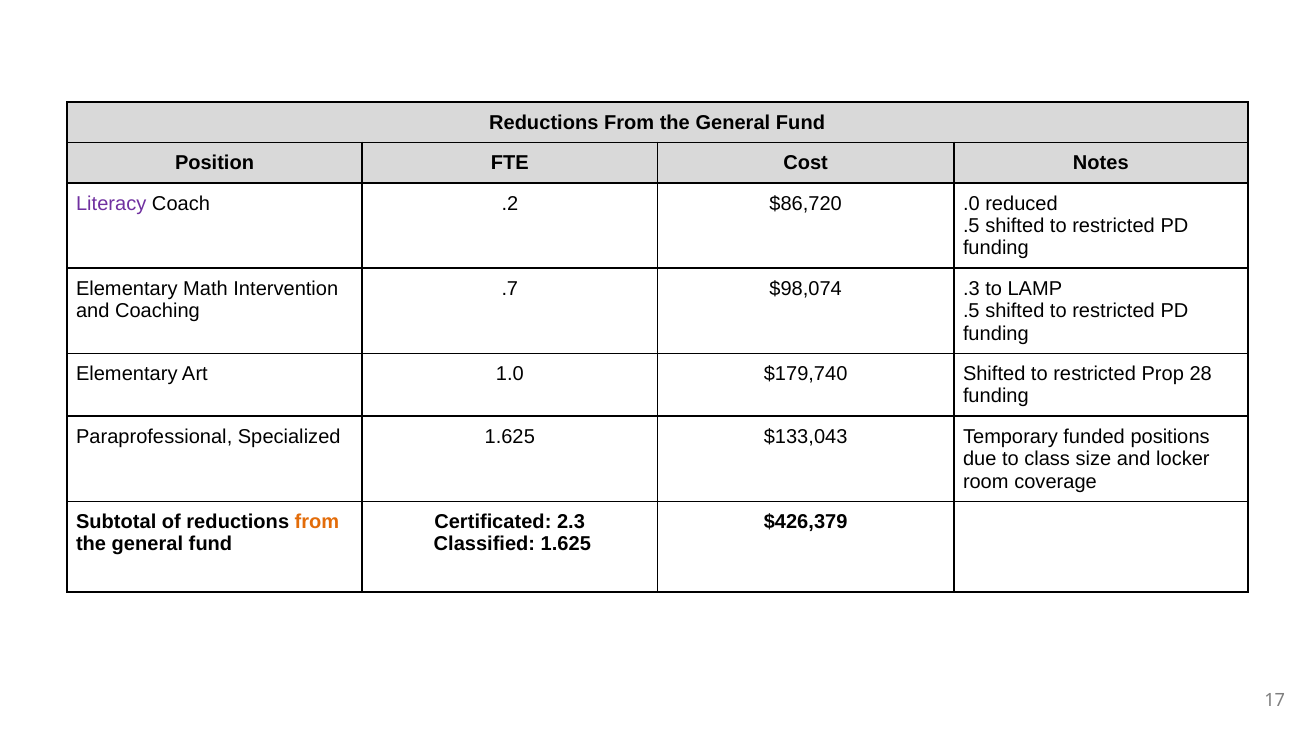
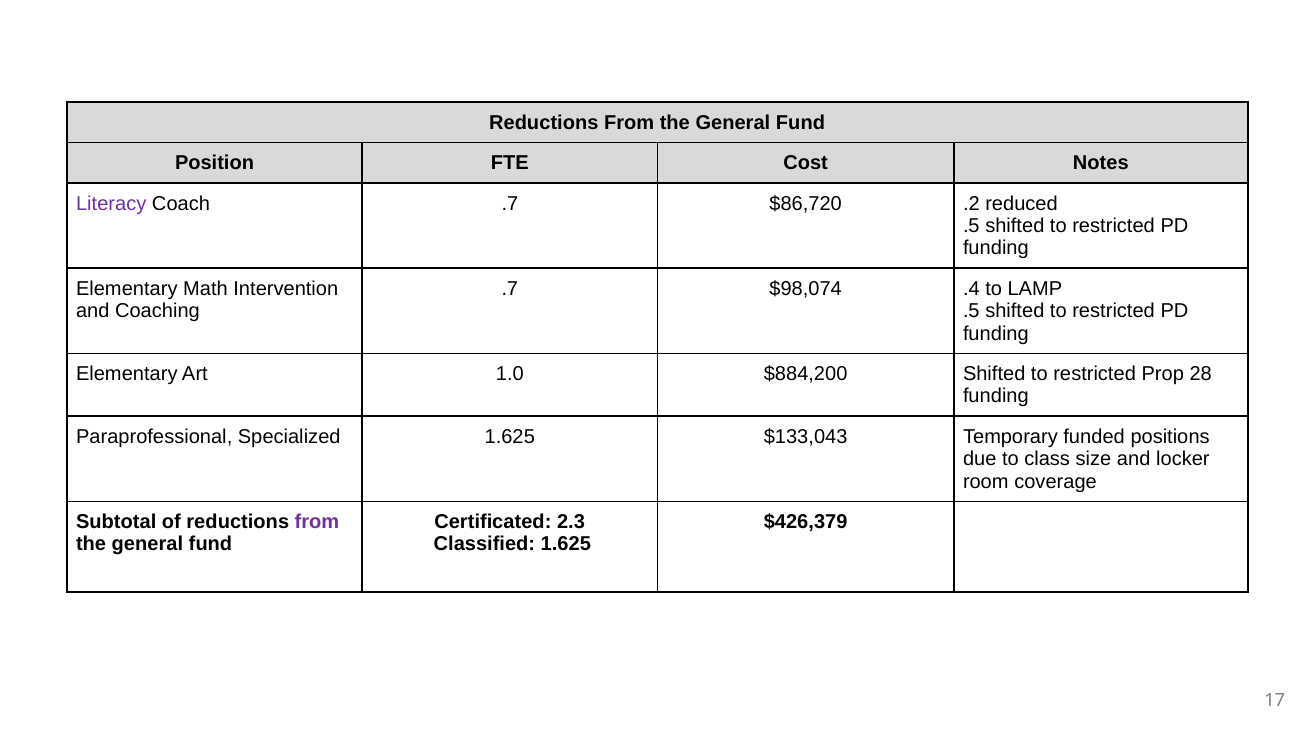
Coach .2: .2 -> .7
.0: .0 -> .2
.3: .3 -> .4
$179,740: $179,740 -> $884,200
from at (317, 522) colour: orange -> purple
